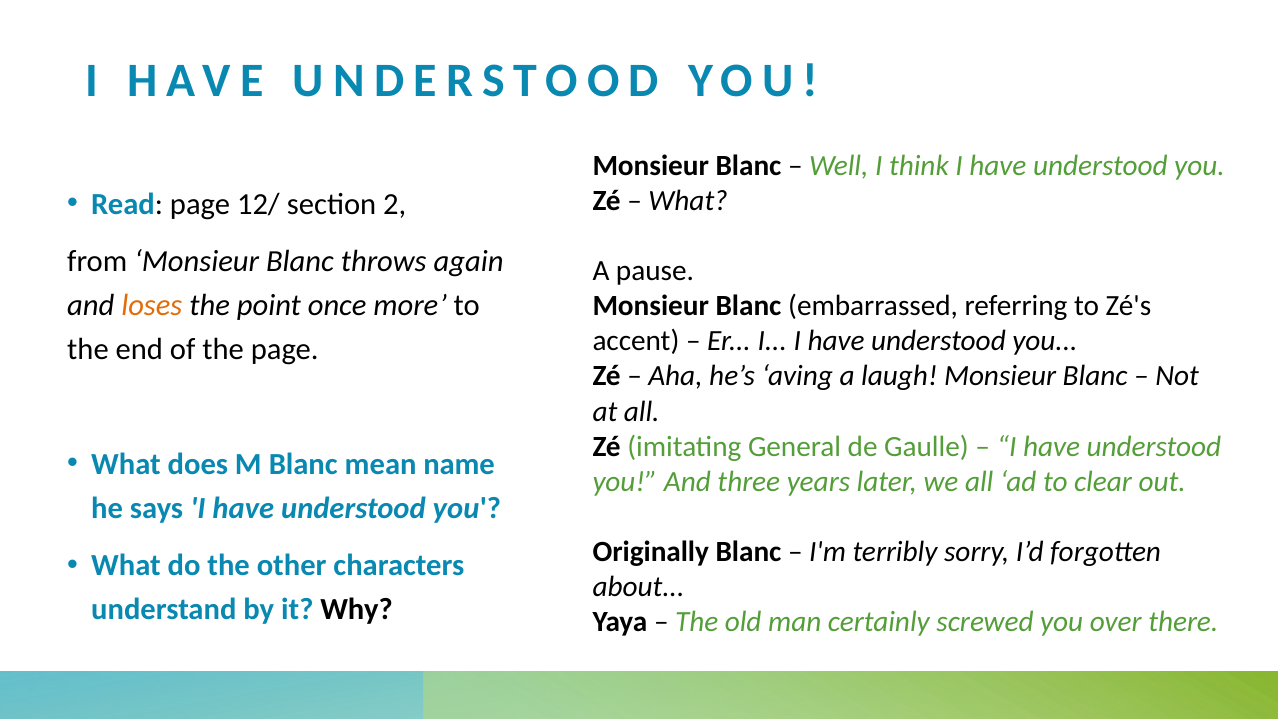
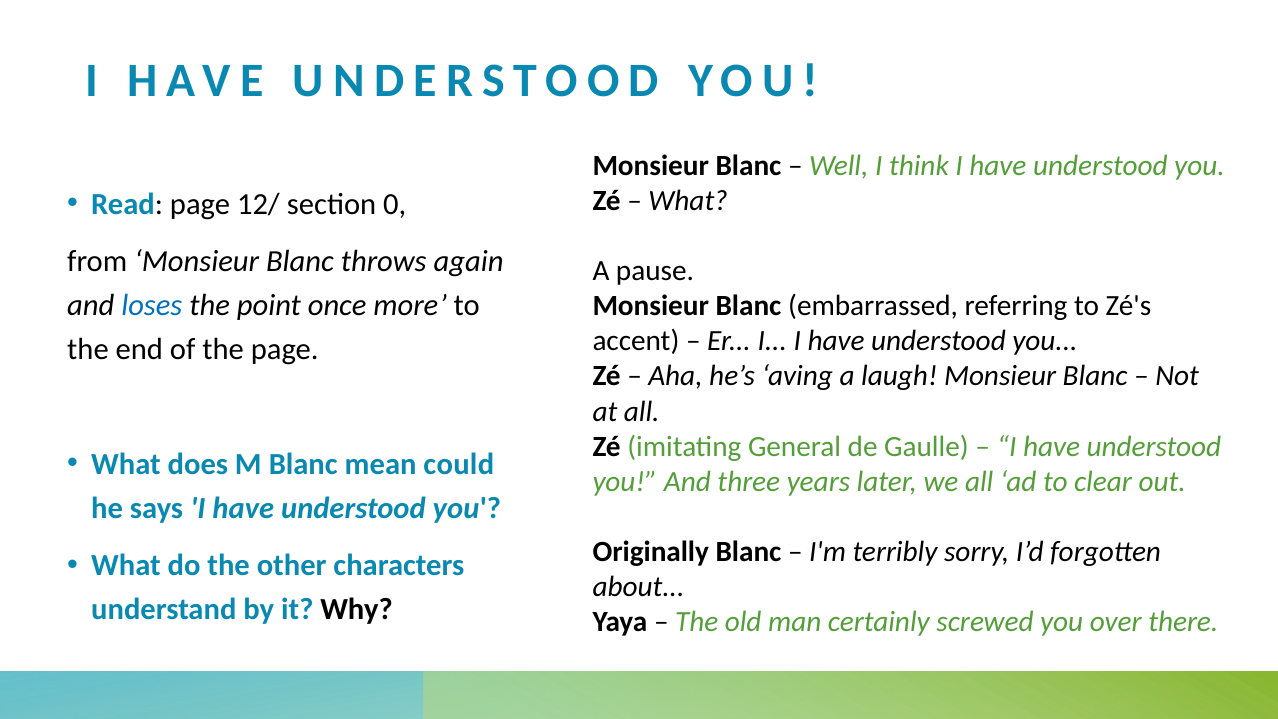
2: 2 -> 0
loses colour: orange -> blue
name: name -> could
